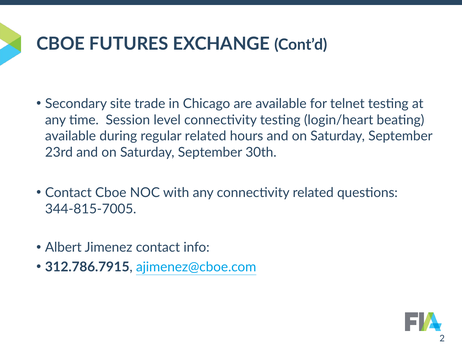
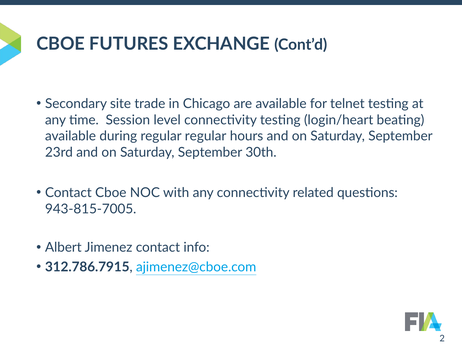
regular related: related -> regular
344-815-7005: 344-815-7005 -> 943-815-7005
